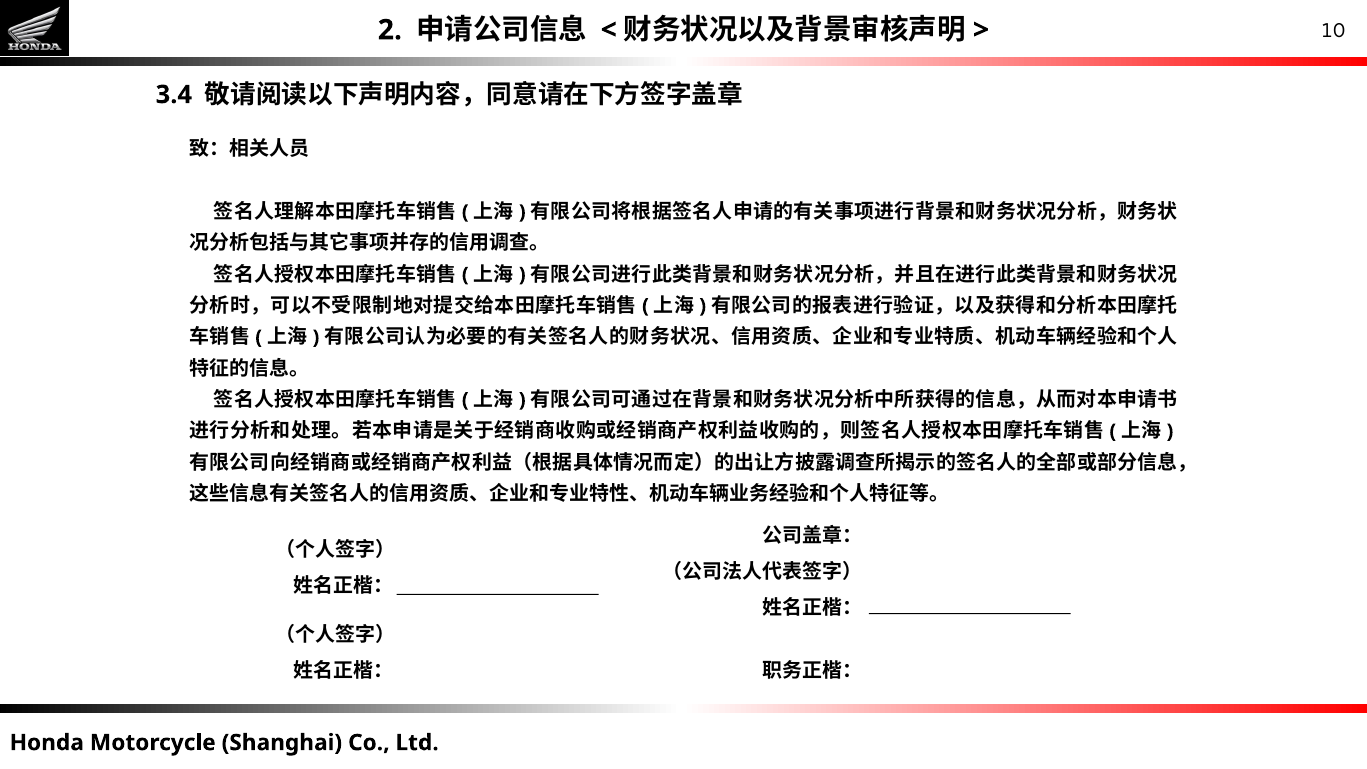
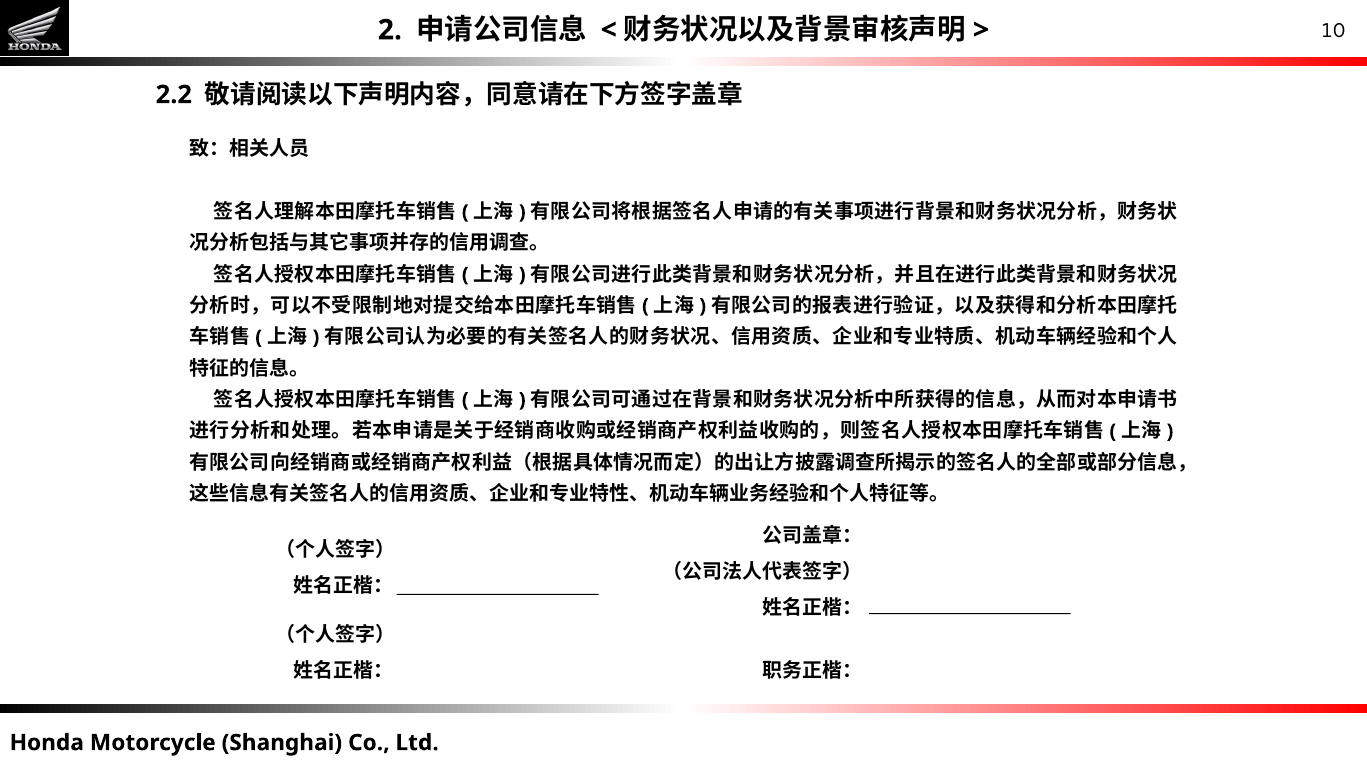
3.4: 3.4 -> 2.2
